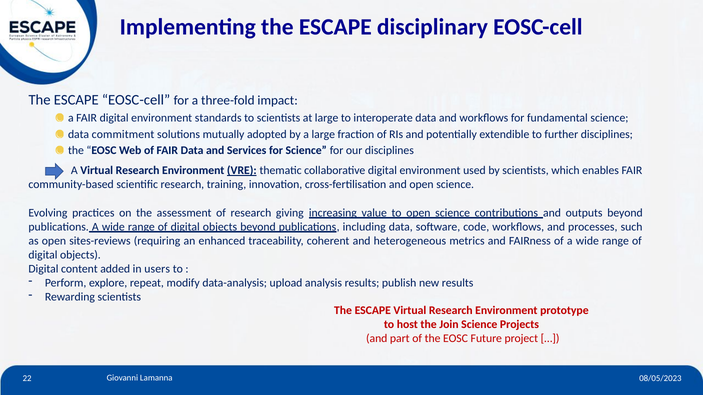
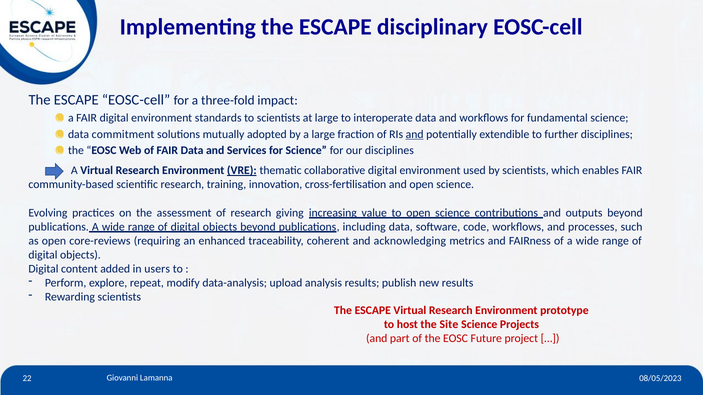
and at (415, 134) underline: none -> present
sites-reviews: sites-reviews -> core-reviews
heterogeneous: heterogeneous -> acknowledging
Join: Join -> Site
